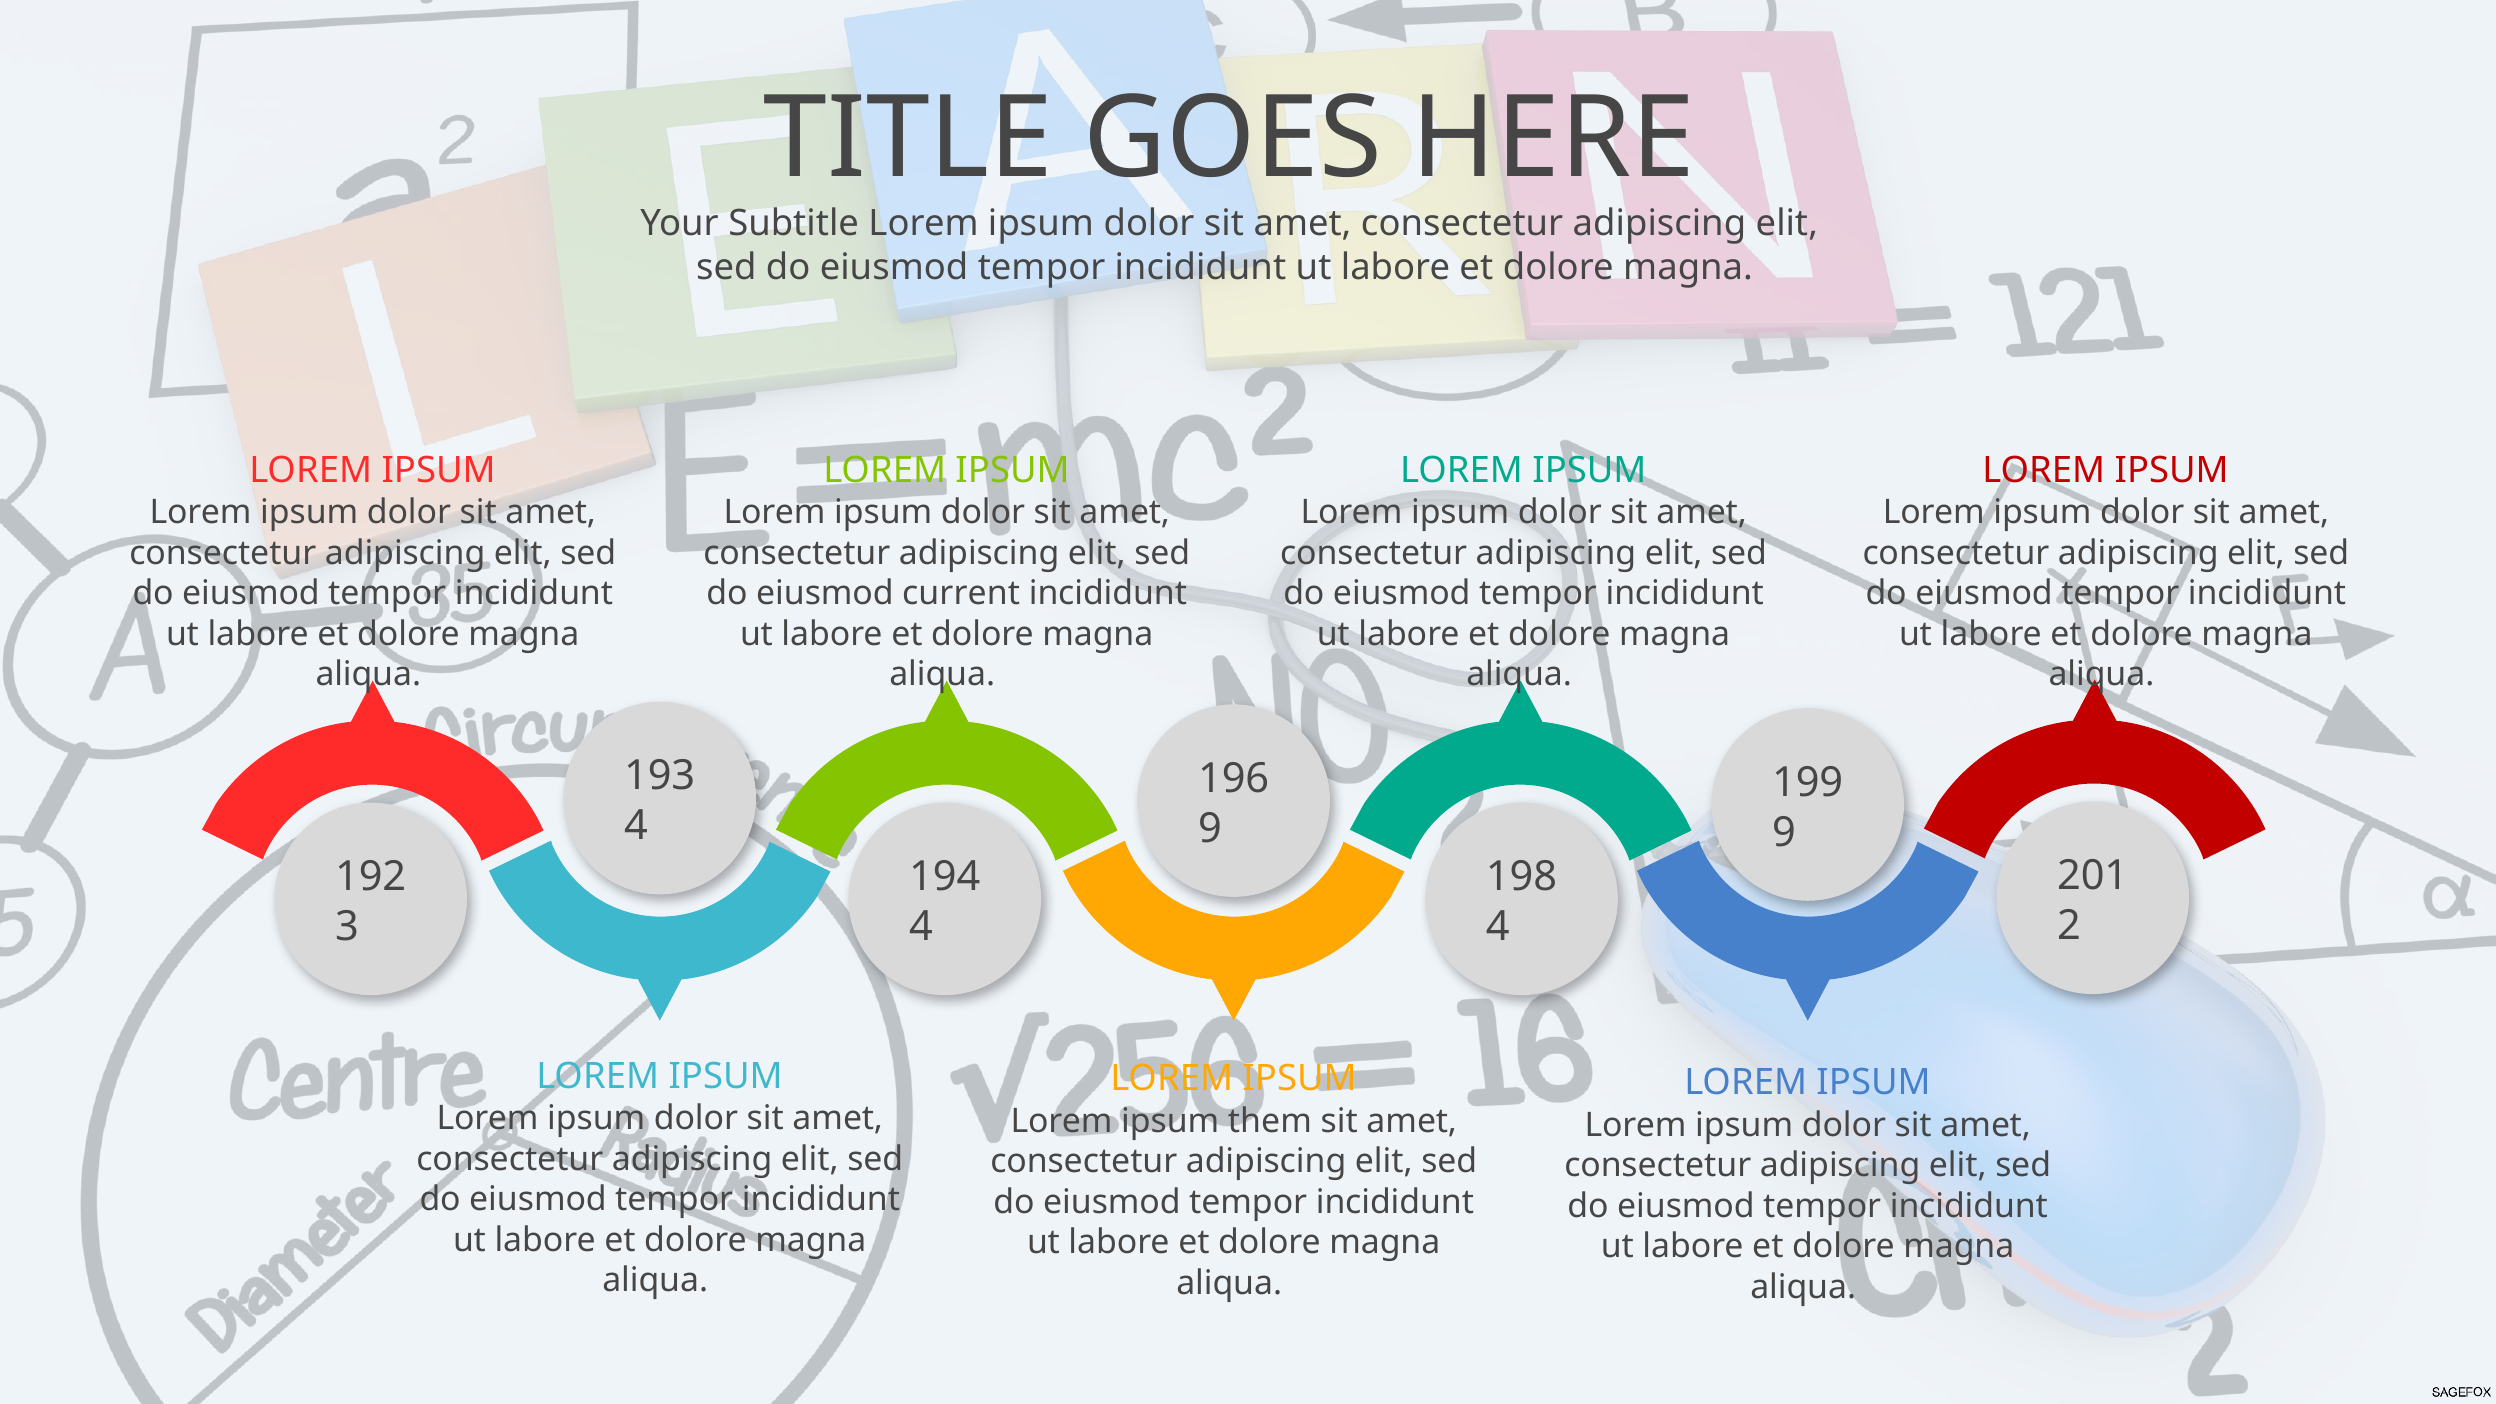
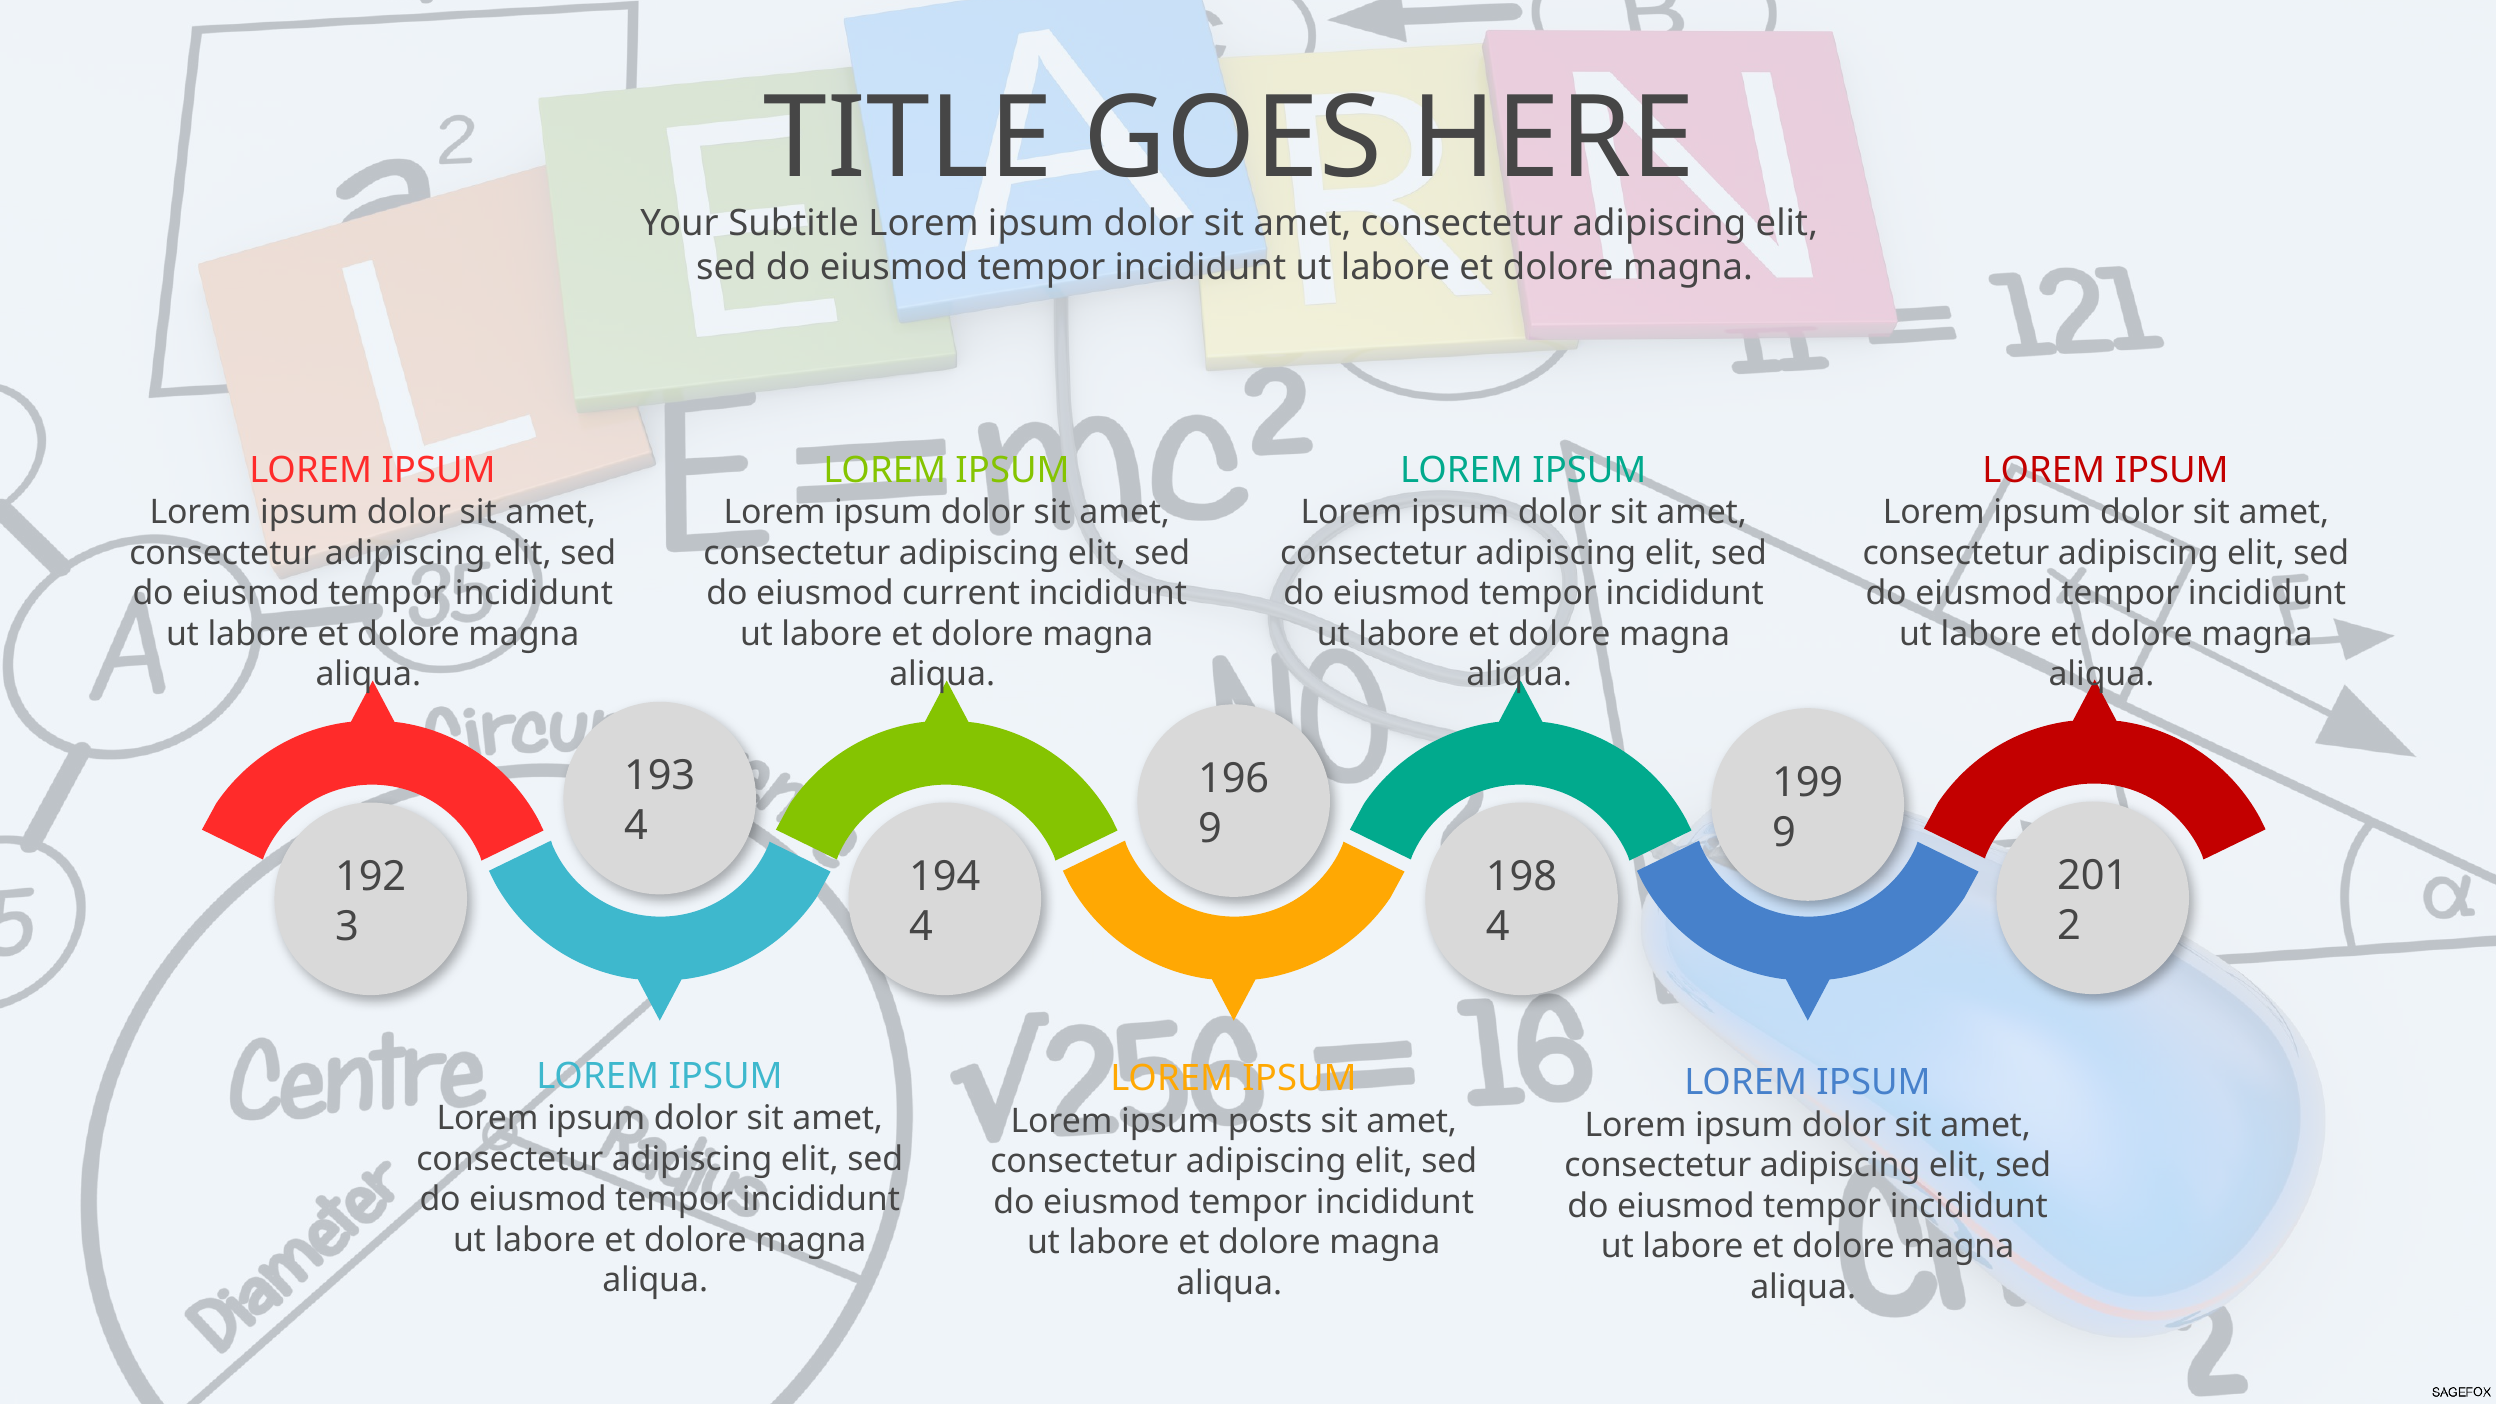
them: them -> posts
